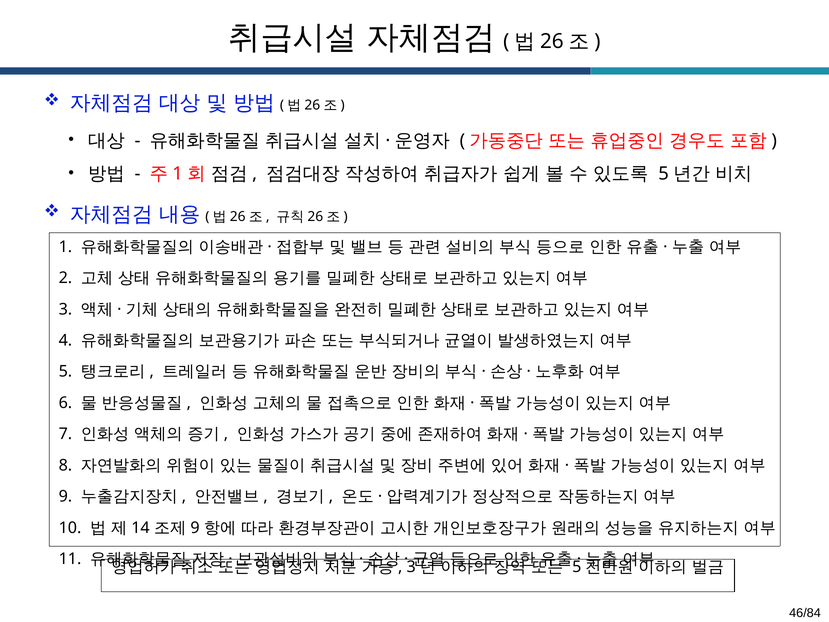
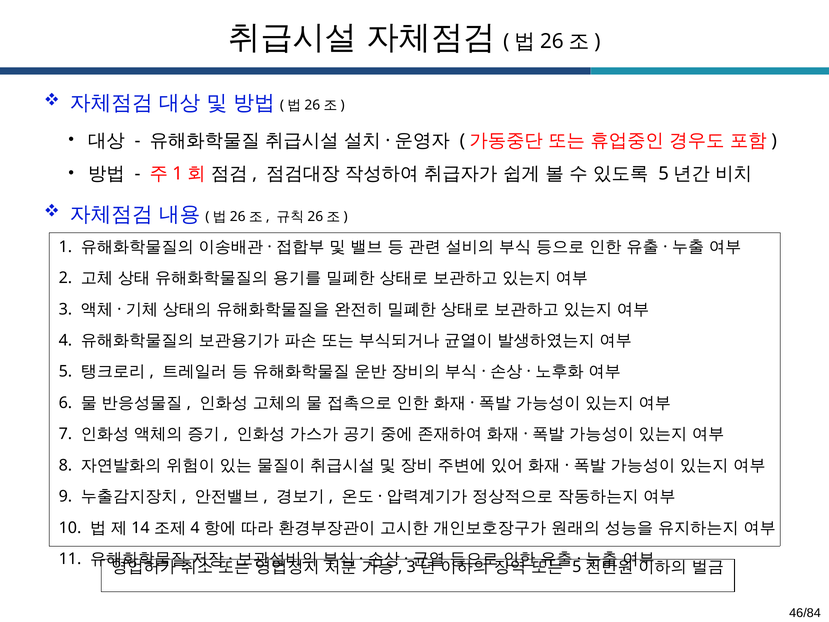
9 at (195, 527): 9 -> 4
